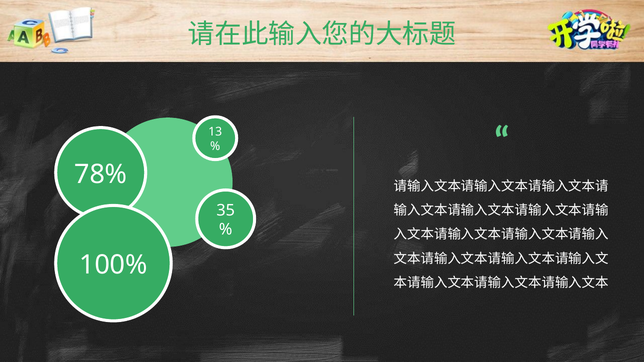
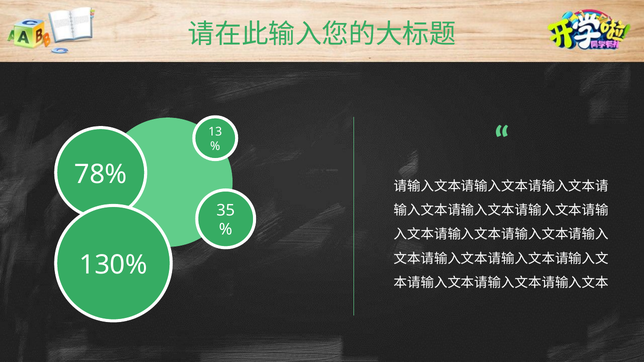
100%: 100% -> 130%
